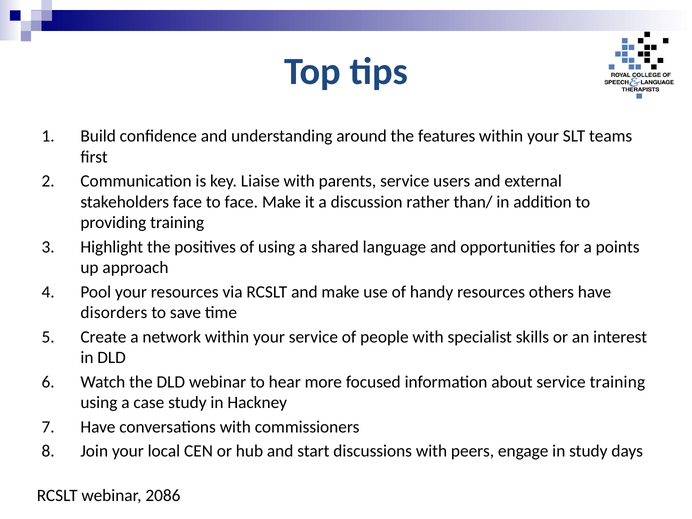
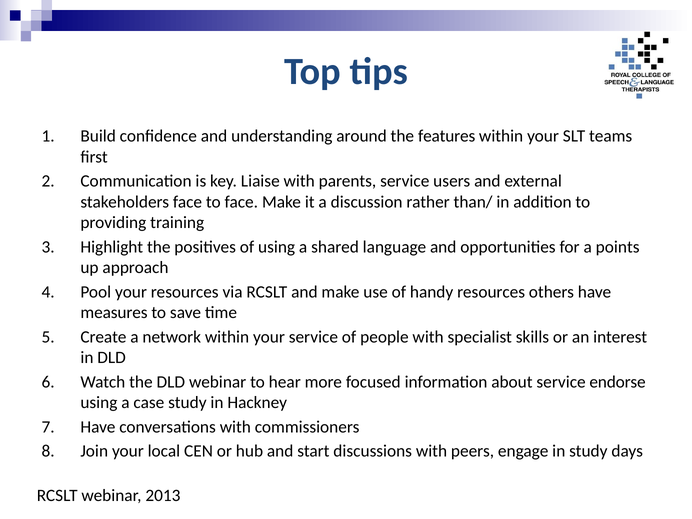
disorders: disorders -> measures
service training: training -> endorse
2086: 2086 -> 2013
